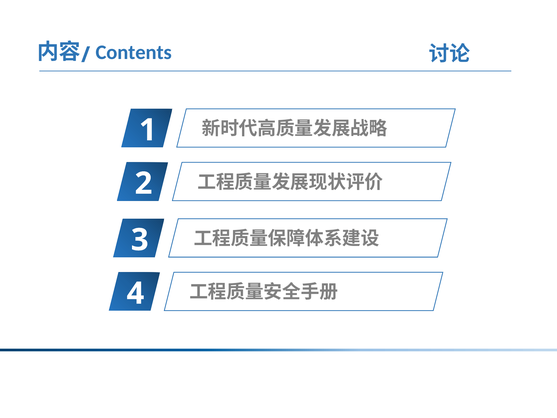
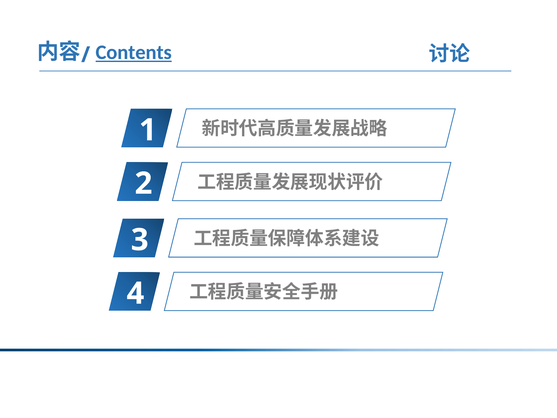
Contents underline: none -> present
